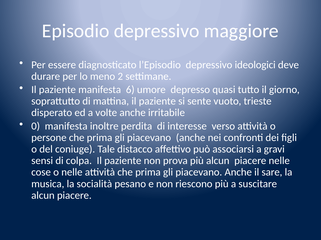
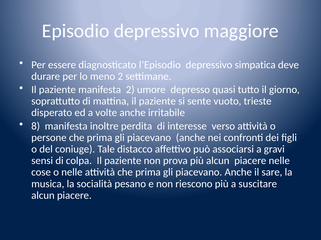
ideologici: ideologici -> simpatica
manifesta 6: 6 -> 2
0: 0 -> 8
